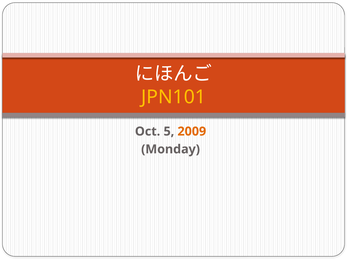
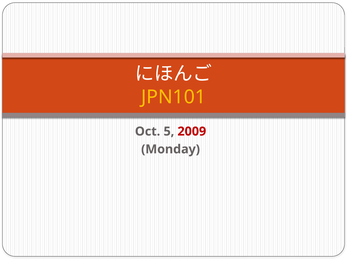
2009 colour: orange -> red
